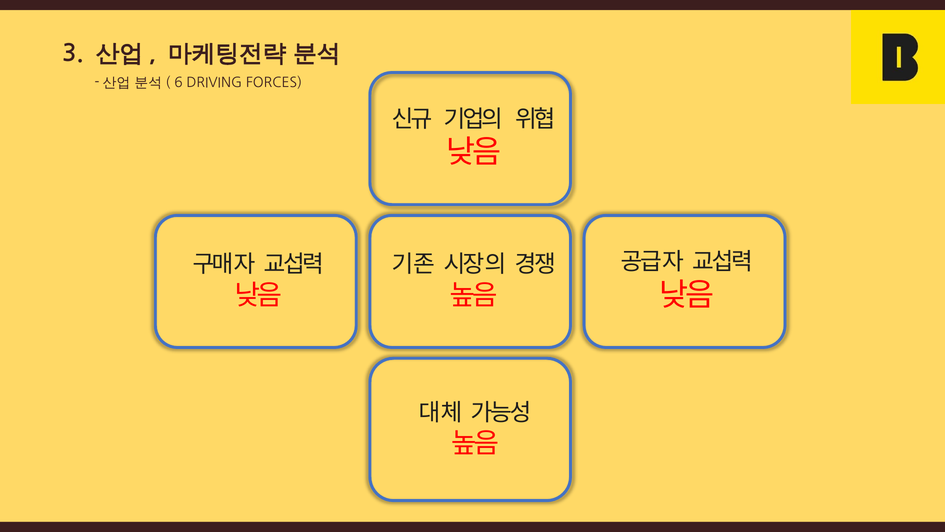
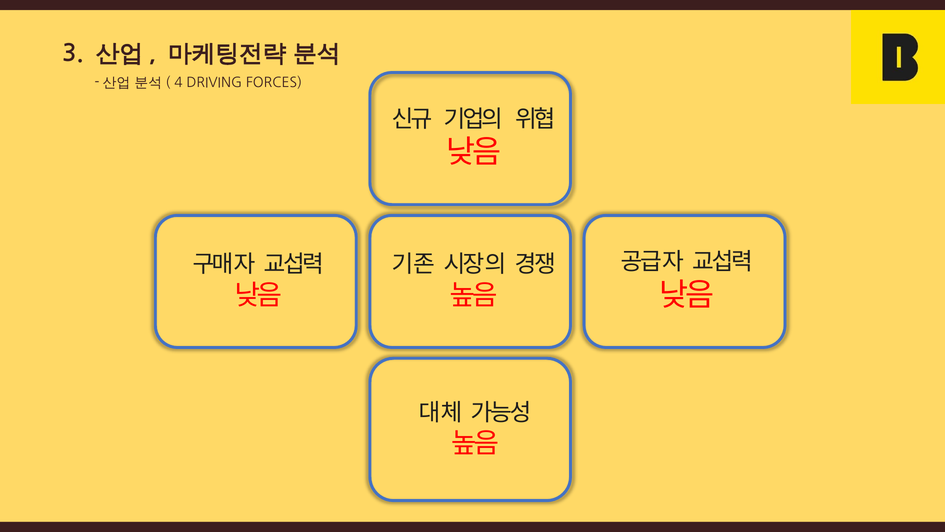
6: 6 -> 4
